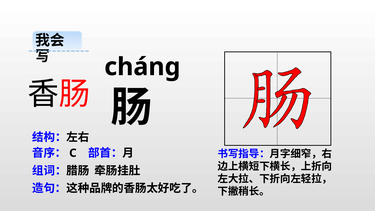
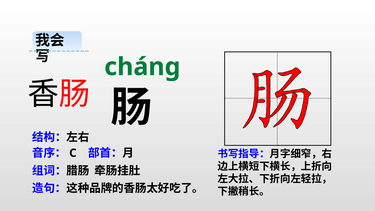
cháng colour: black -> green
